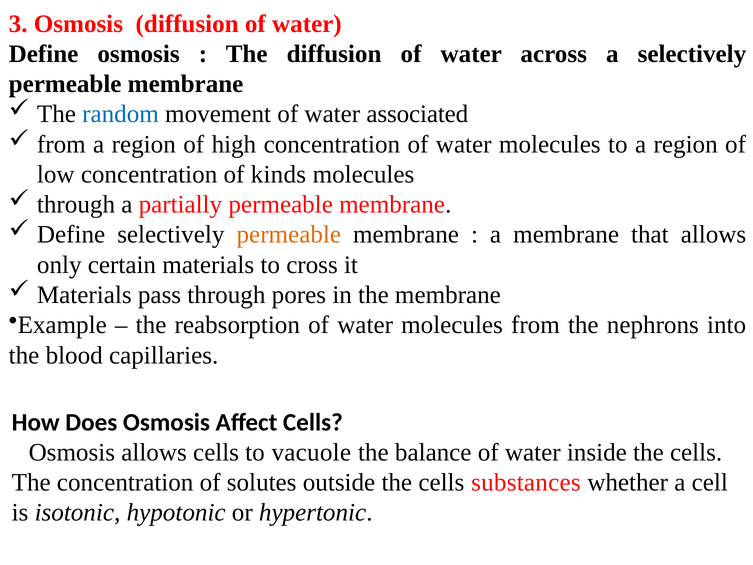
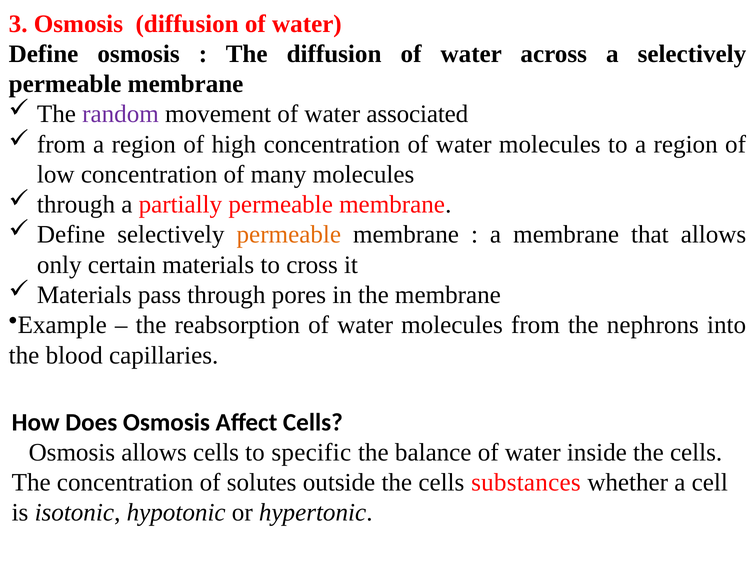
random colour: blue -> purple
kinds: kinds -> many
vacuole: vacuole -> specific
